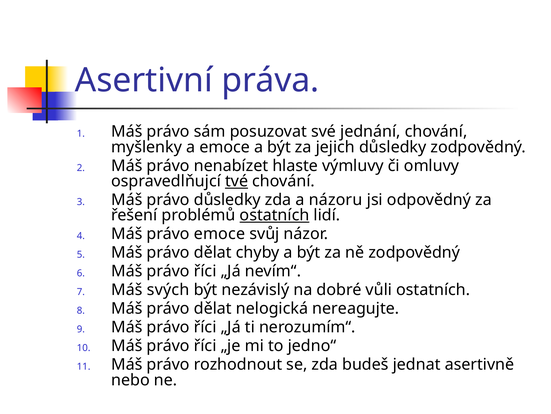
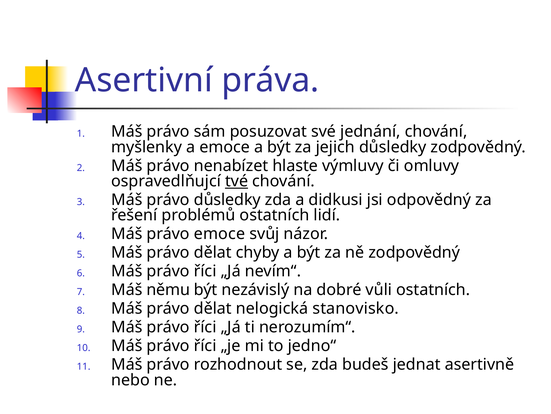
názoru: názoru -> didkusi
ostatních at (275, 215) underline: present -> none
svých: svých -> němu
nereagujte: nereagujte -> stanovisko
